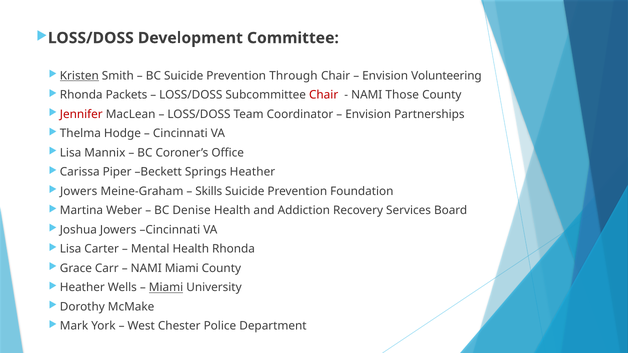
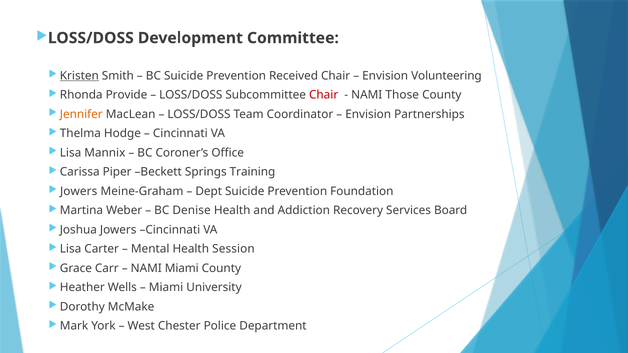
Through: Through -> Received
Packets: Packets -> Provide
Jennifer colour: red -> orange
Springs Heather: Heather -> Training
Skills: Skills -> Dept
Health Rhonda: Rhonda -> Session
Miami at (166, 288) underline: present -> none
